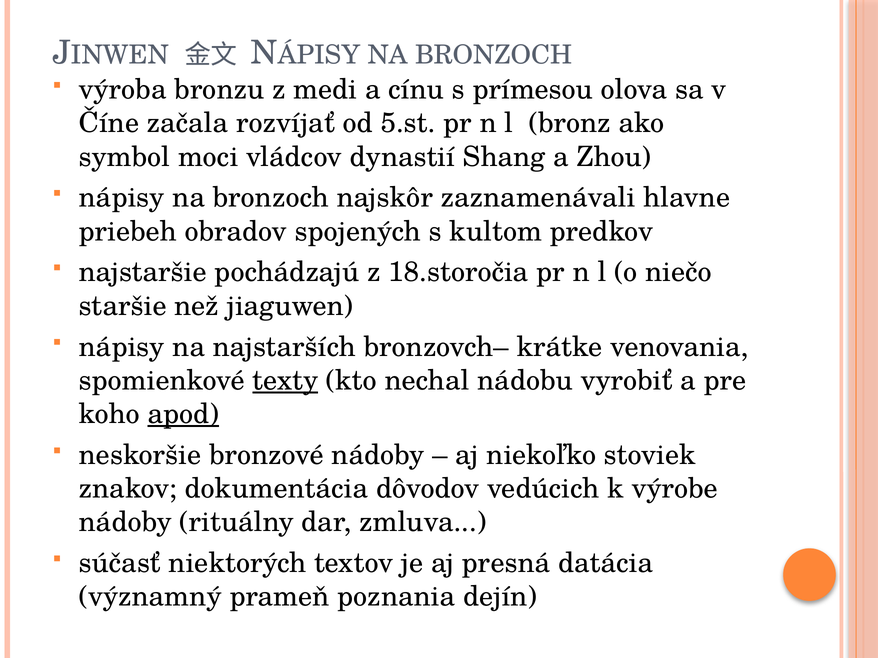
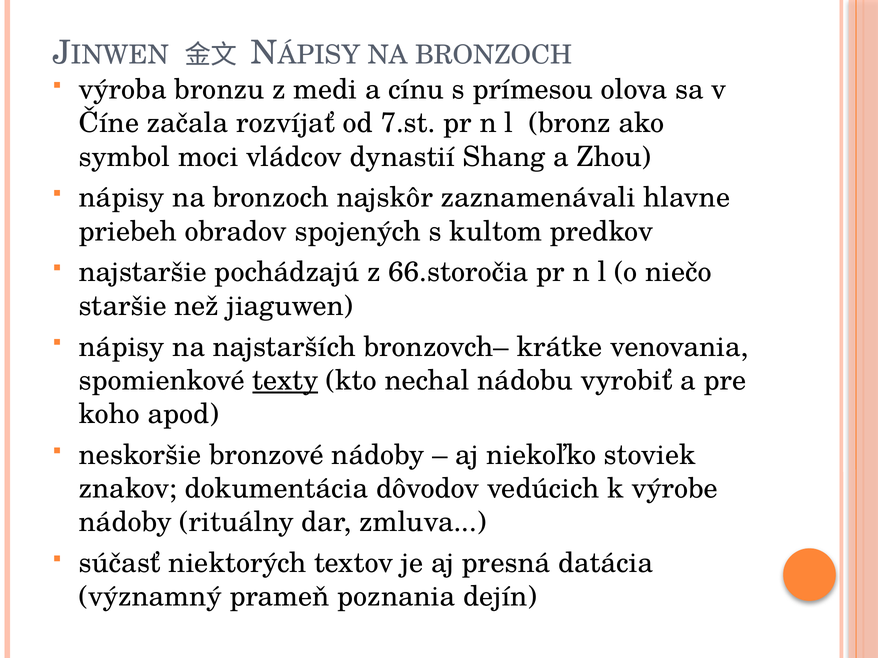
5.st: 5.st -> 7.st
18.storočia: 18.storočia -> 66.storočia
apod underline: present -> none
